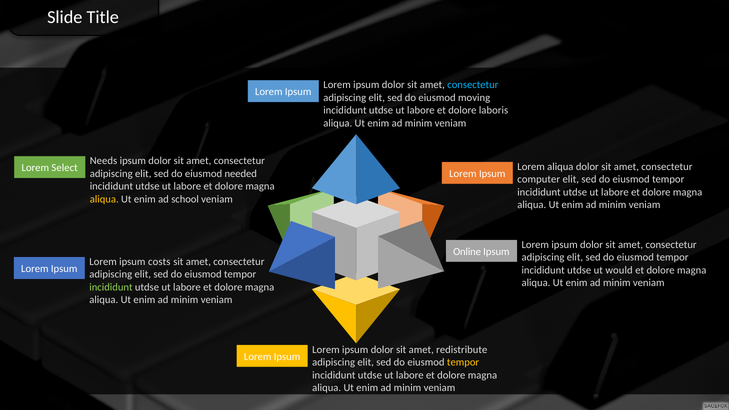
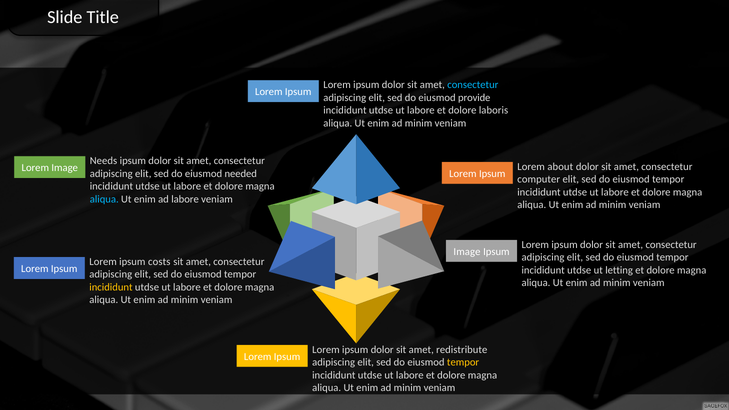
moving: moving -> provide
Lorem aliqua: aliqua -> about
Lorem Select: Select -> Image
aliqua at (104, 199) colour: yellow -> light blue
ad school: school -> labore
Online at (467, 252): Online -> Image
would: would -> letting
incididunt at (111, 287) colour: light green -> yellow
